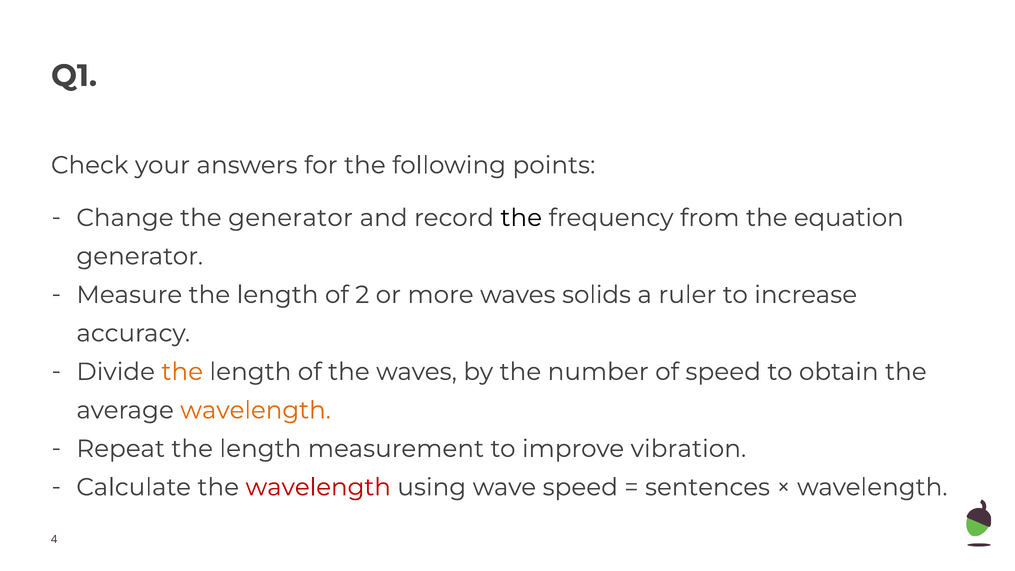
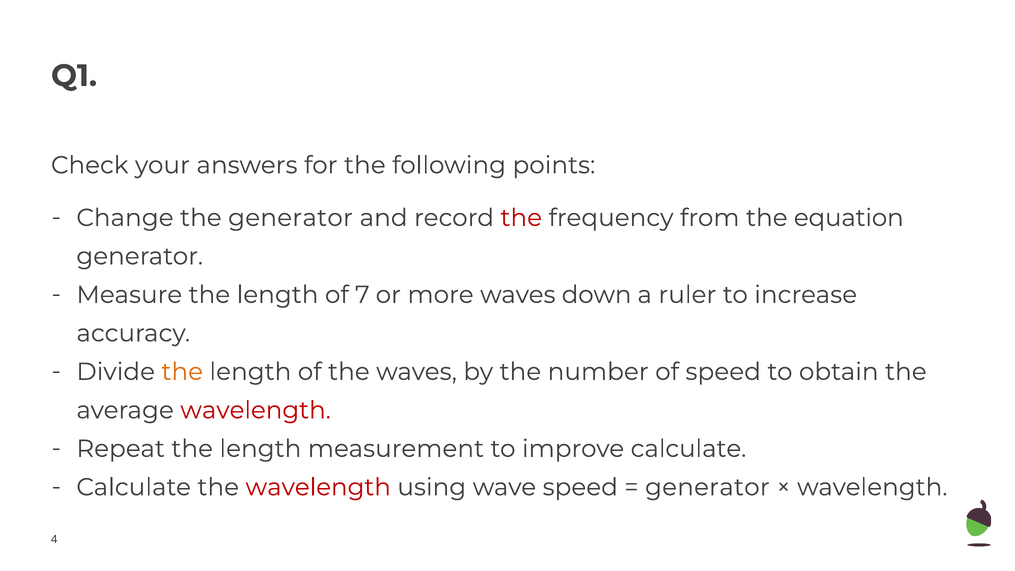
the at (521, 218) colour: black -> red
2: 2 -> 7
solids: solids -> down
wavelength at (256, 410) colour: orange -> red
improve vibration: vibration -> calculate
sentences at (708, 487): sentences -> generator
